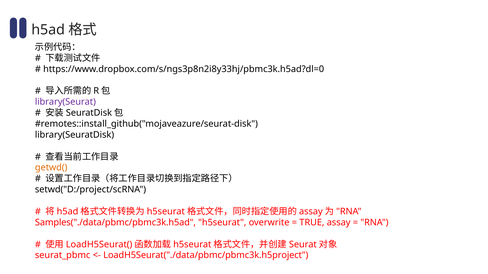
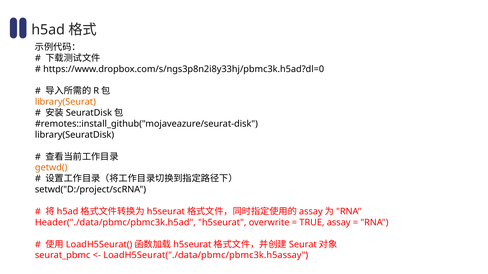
library(Seurat colour: purple -> orange
Samples("./data/pbmc/pbmc3k.h5ad: Samples("./data/pbmc/pbmc3k.h5ad -> Header("./data/pbmc/pbmc3k.h5ad
LoadH5Seurat("./data/pbmc/pbmc3k.h5project: LoadH5Seurat("./data/pbmc/pbmc3k.h5project -> LoadH5Seurat("./data/pbmc/pbmc3k.h5assay
